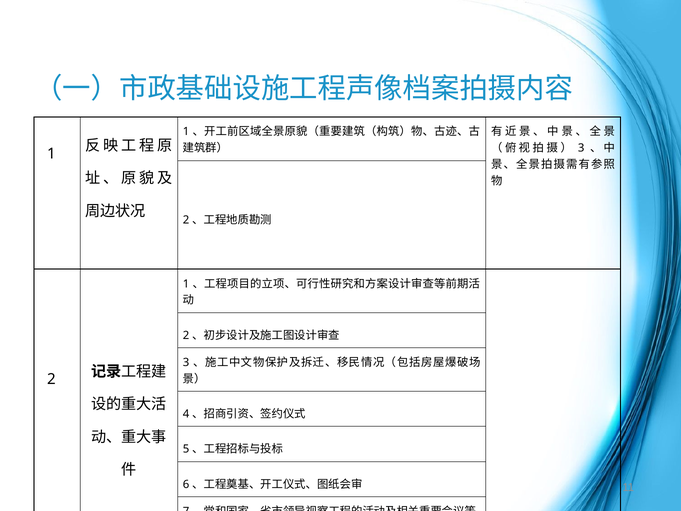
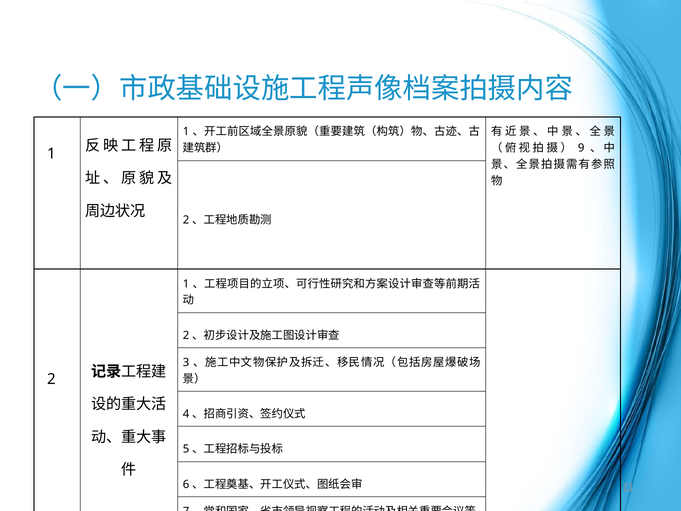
3 at (581, 148): 3 -> 9
